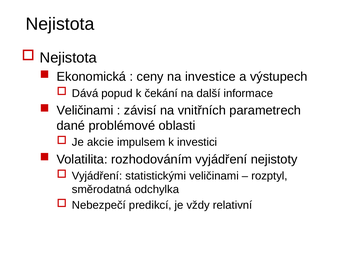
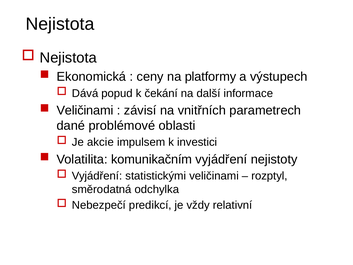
investice: investice -> platformy
rozhodováním: rozhodováním -> komunikačním
